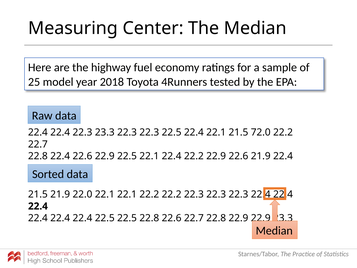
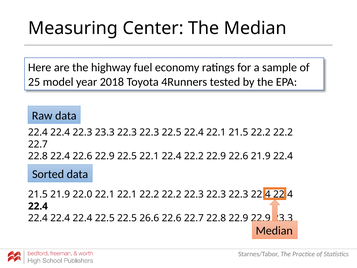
21.5 72.0: 72.0 -> 22.2
22.5 22.8: 22.8 -> 26.6
